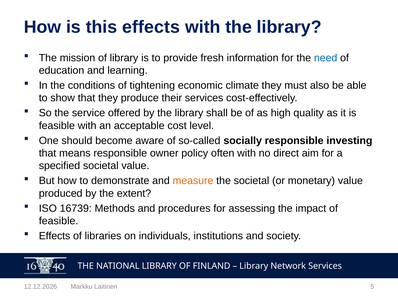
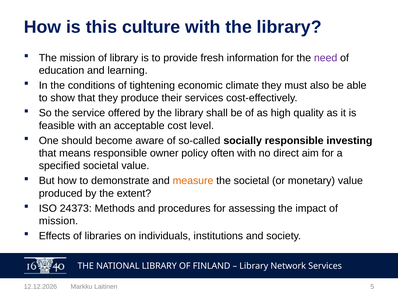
this effects: effects -> culture
need colour: blue -> purple
16739: 16739 -> 24373
feasible at (59, 221): feasible -> mission
